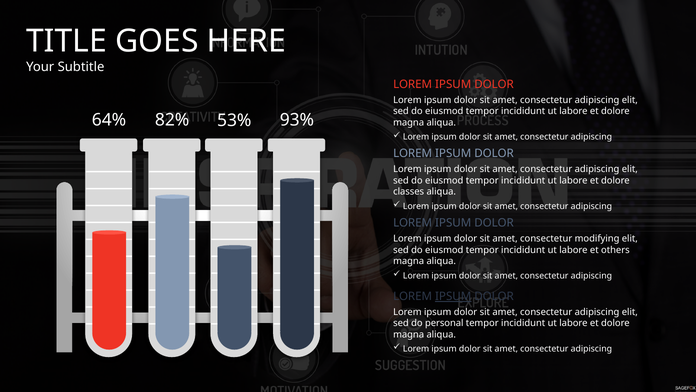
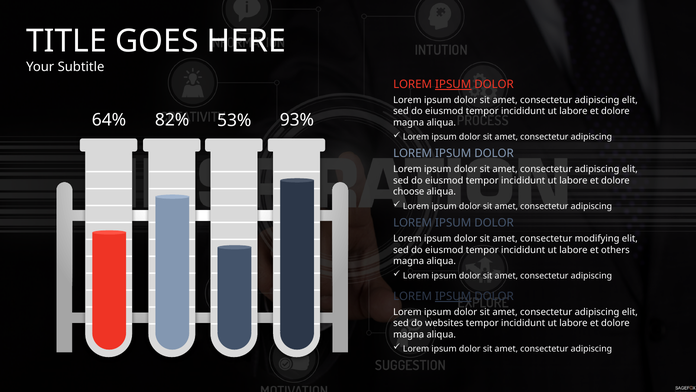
IPSUM at (453, 84) underline: none -> present
classes: classes -> choose
personal: personal -> websites
